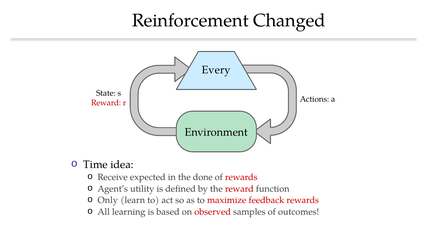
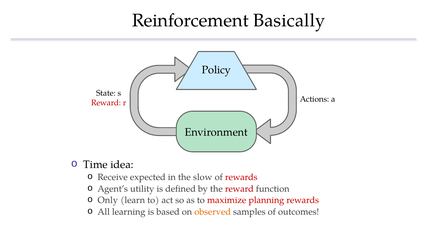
Changed: Changed -> Basically
Every: Every -> Policy
done: done -> slow
feedback: feedback -> planning
observed colour: red -> orange
